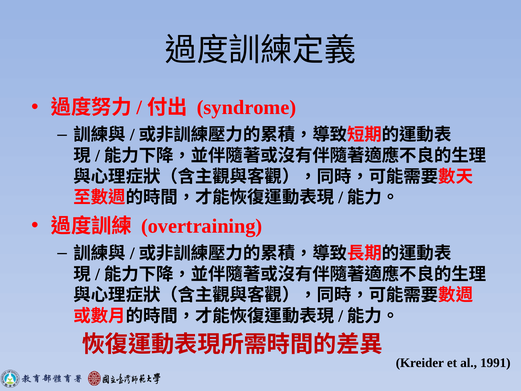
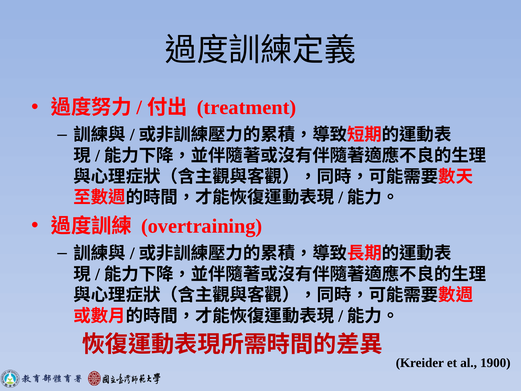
syndrome: syndrome -> treatment
1991: 1991 -> 1900
